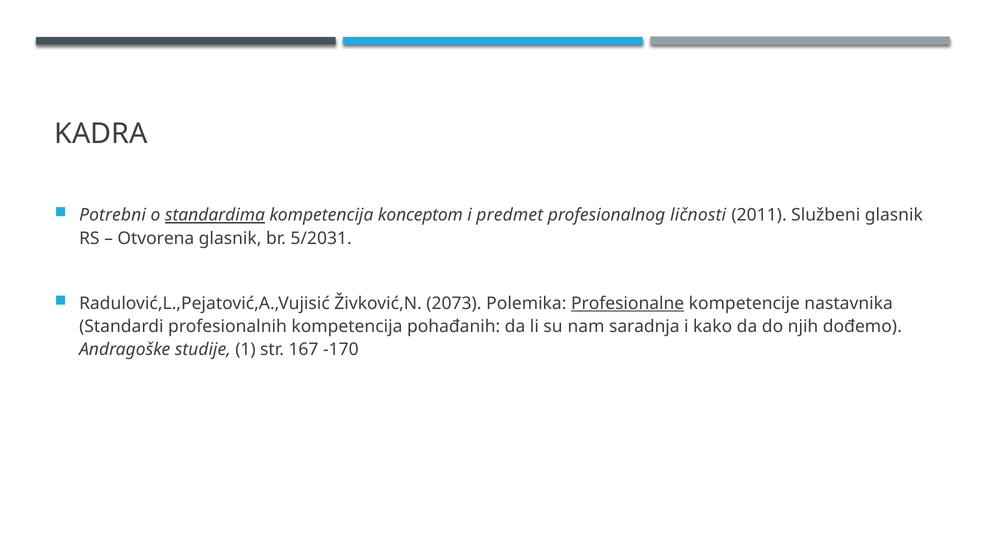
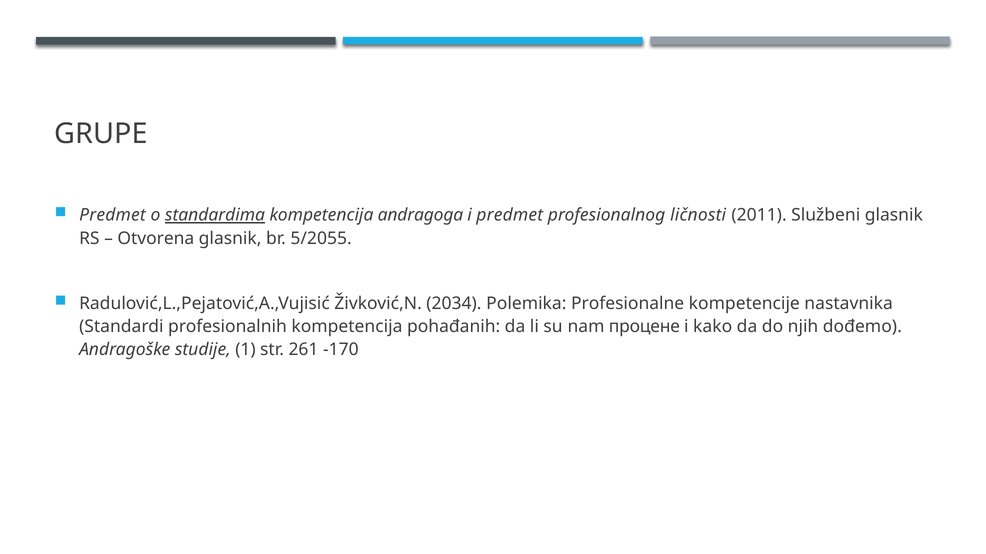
KADRA: KADRA -> GRUPE
Potrebni at (113, 215): Potrebni -> Predmet
konceptom: konceptom -> andragoga
5/2031: 5/2031 -> 5/2055
2073: 2073 -> 2034
Profesionalne underline: present -> none
saradnja: saradnja -> процене
167: 167 -> 261
